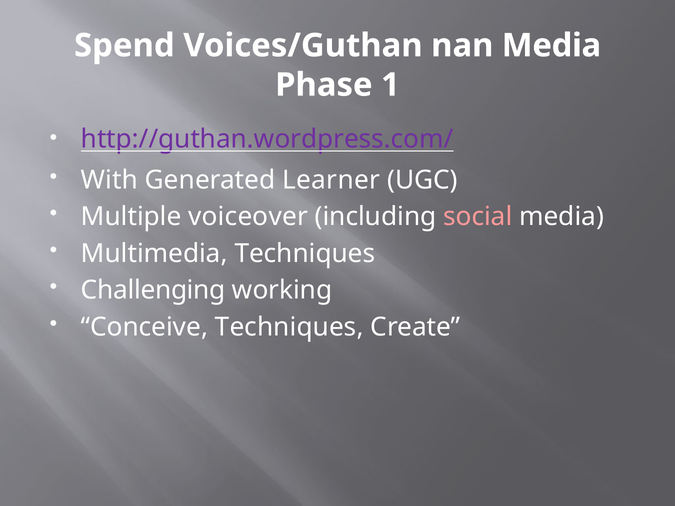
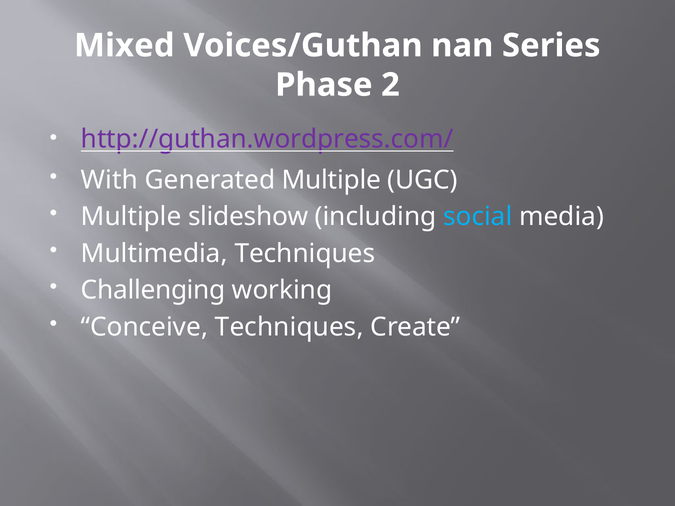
Spend: Spend -> Mixed
nan Media: Media -> Series
1: 1 -> 2
Generated Learner: Learner -> Multiple
voiceover: voiceover -> slideshow
social colour: pink -> light blue
